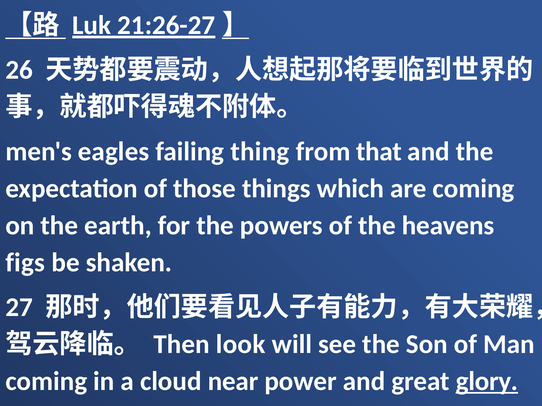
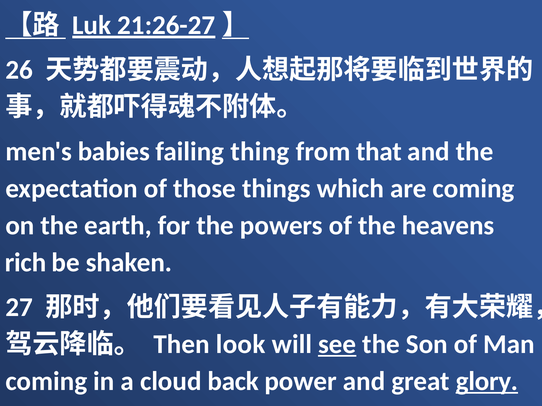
eagles: eagles -> babies
figs: figs -> rich
see underline: none -> present
near: near -> back
